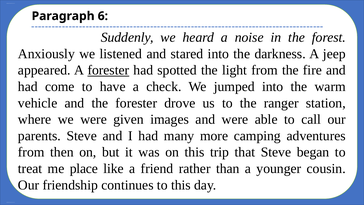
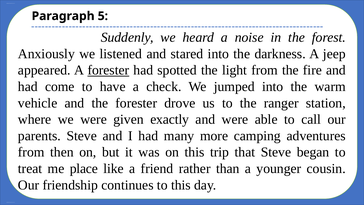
6: 6 -> 5
images: images -> exactly
